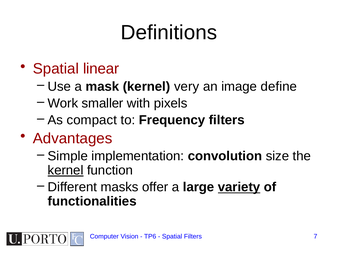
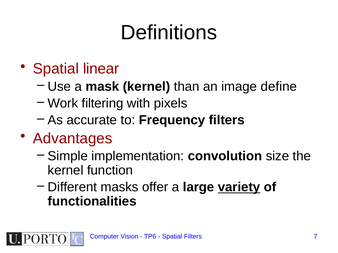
very: very -> than
smaller: smaller -> filtering
compact: compact -> accurate
kernel at (66, 171) underline: present -> none
